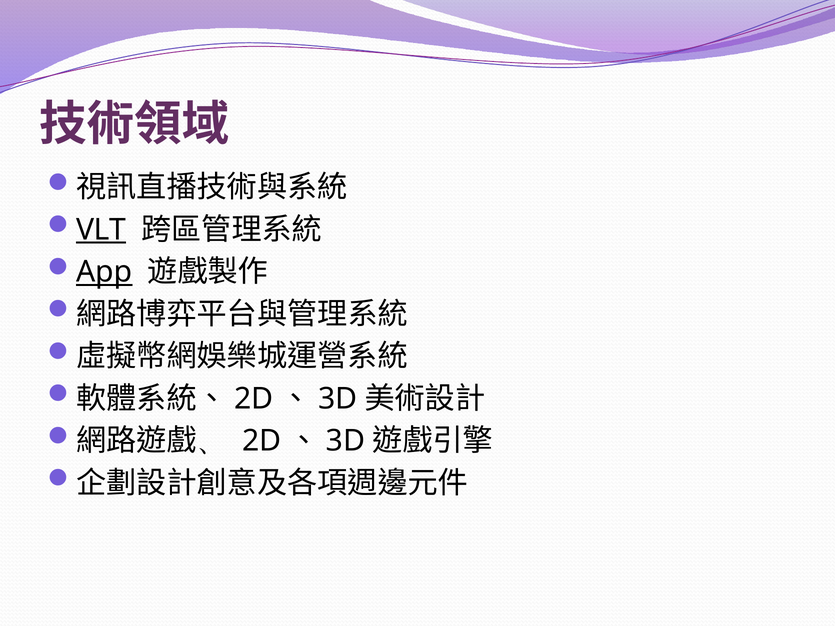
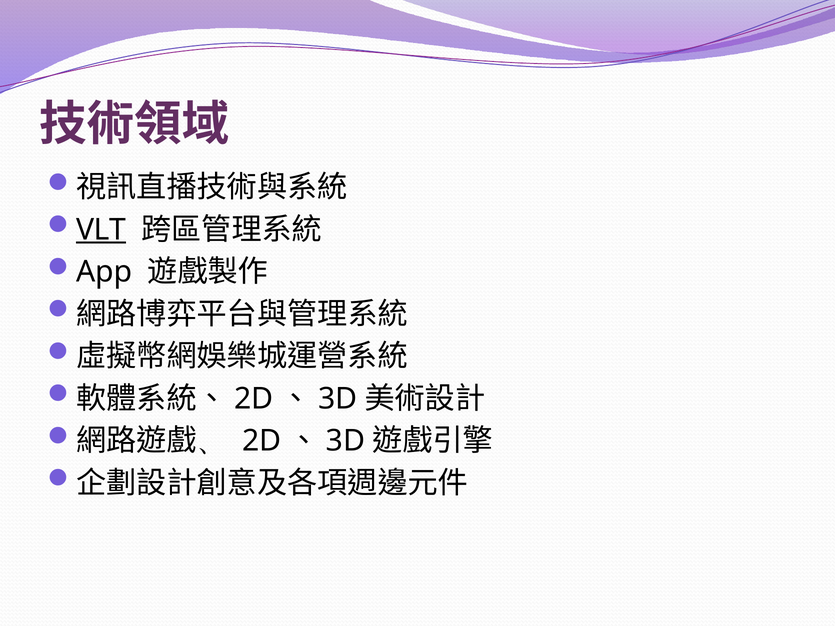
App underline: present -> none
